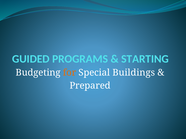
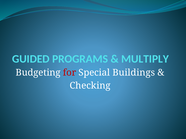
STARTING: STARTING -> MULTIPLY
for colour: orange -> red
Prepared: Prepared -> Checking
